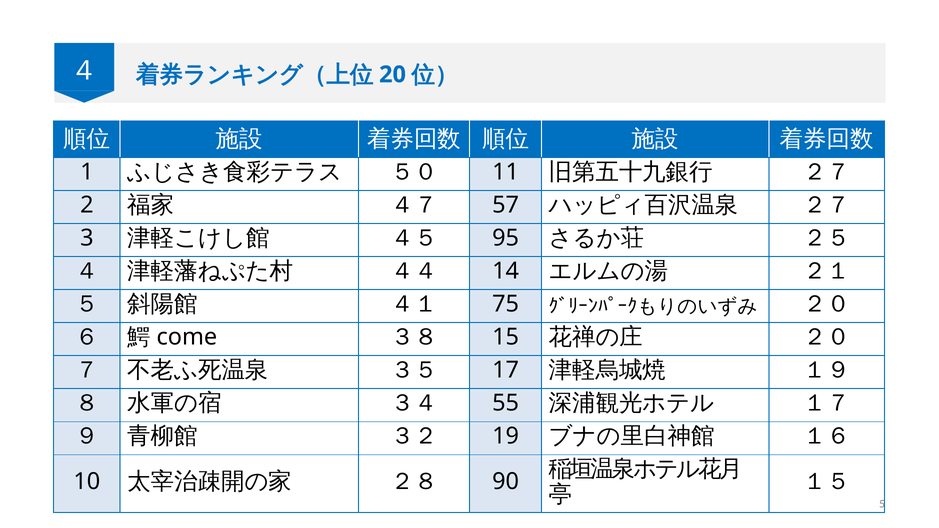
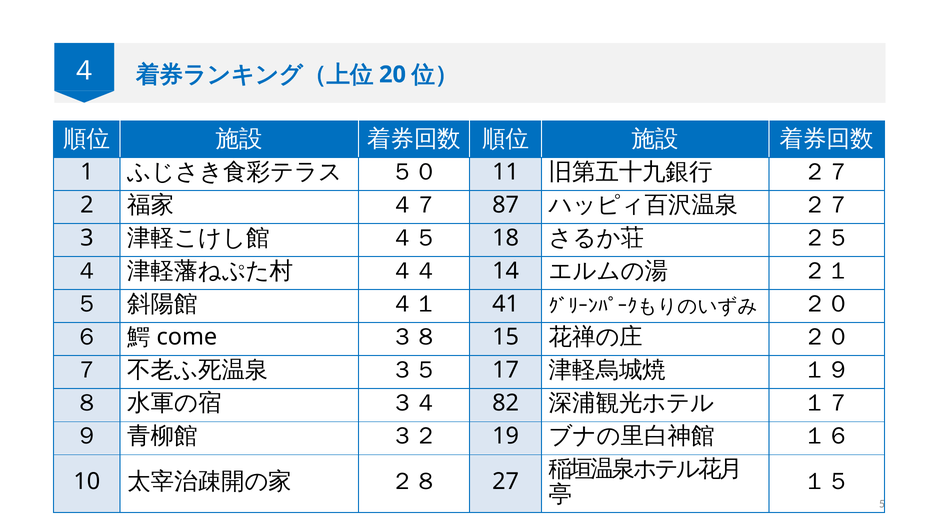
57: 57 -> 87
95: 95 -> 18
75: 75 -> 41
55: 55 -> 82
90: 90 -> 27
